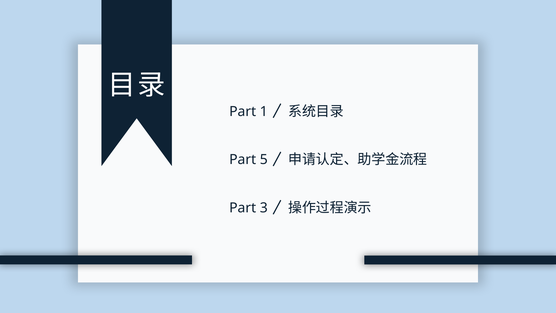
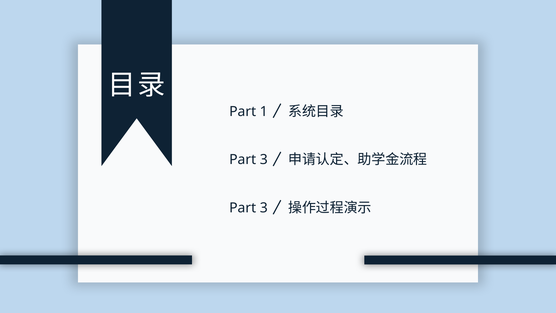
5 at (264, 160): 5 -> 3
